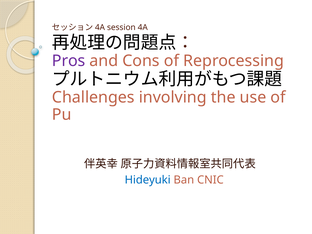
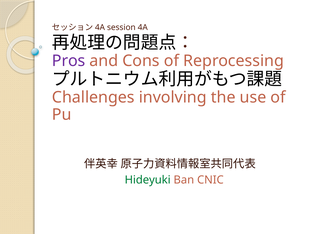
Hideyuki colour: blue -> green
